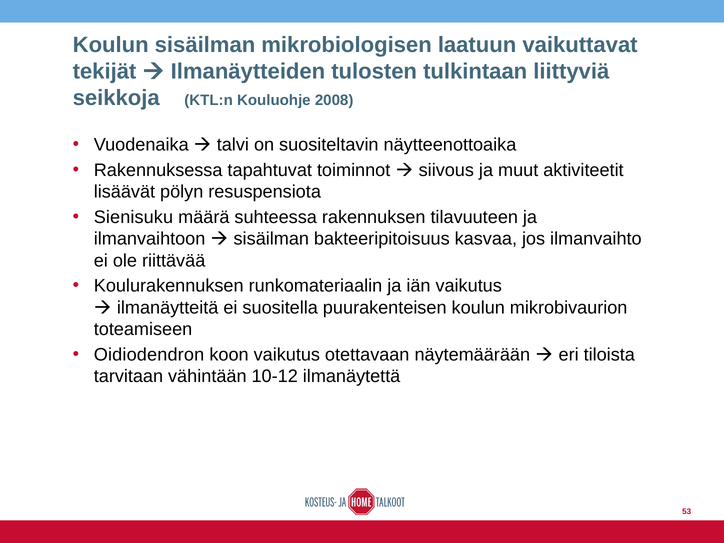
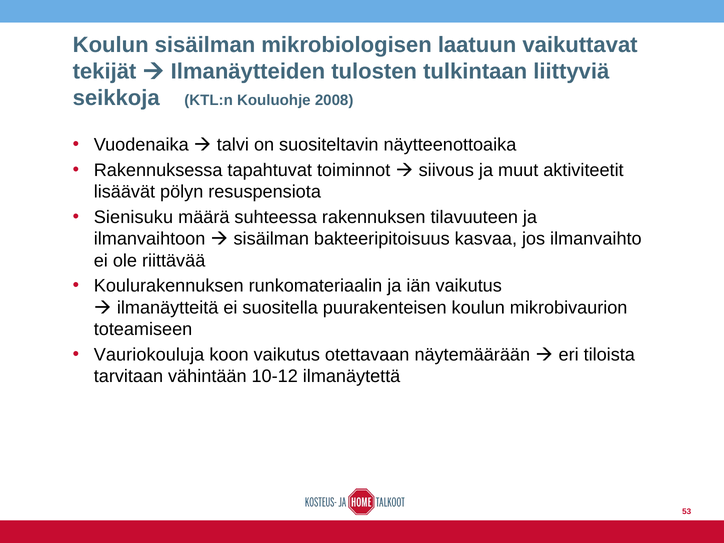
Oidiodendron: Oidiodendron -> Vauriokouluja
